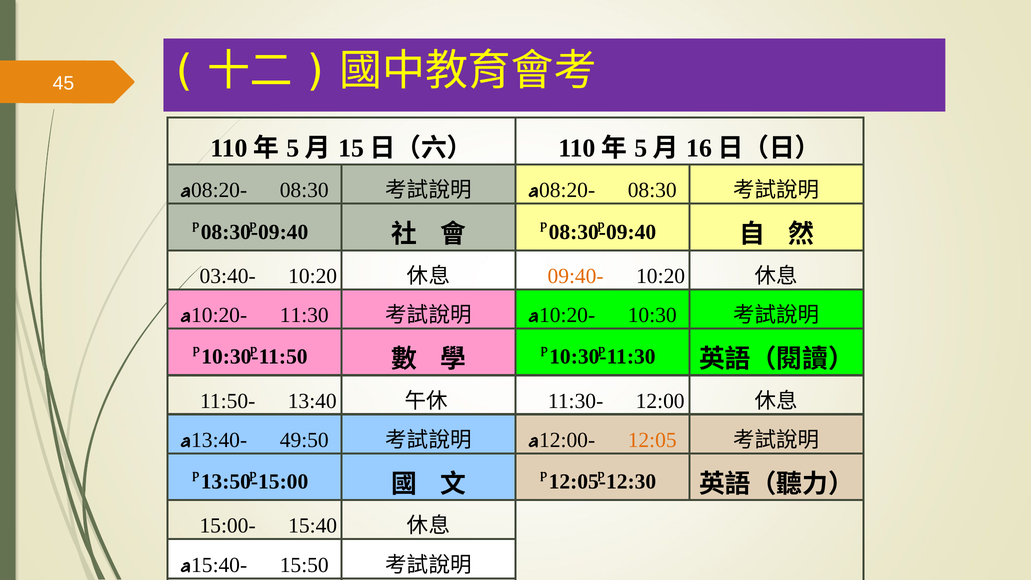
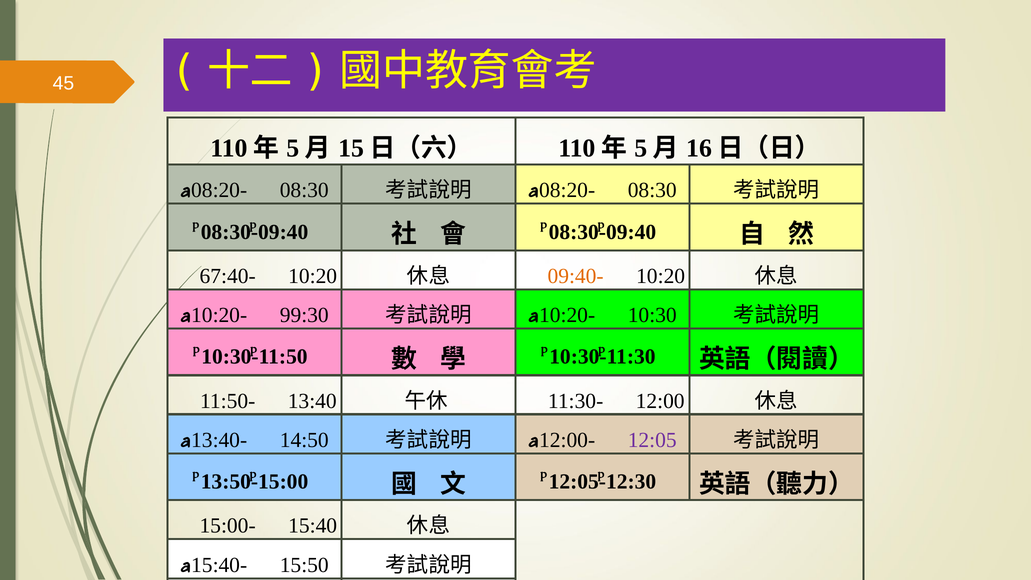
03:40-: 03:40- -> 67:40-
11:30: 11:30 -> 99:30
49:50: 49:50 -> 14:50
12:05 colour: orange -> purple
